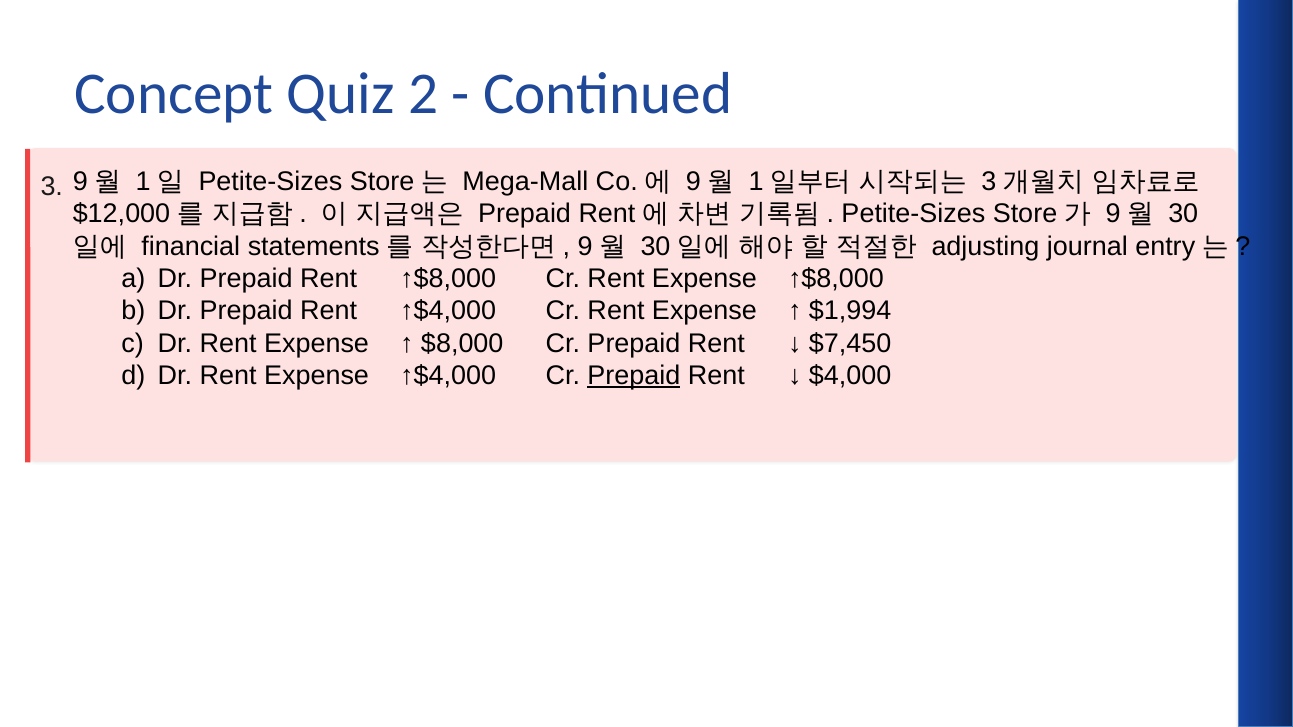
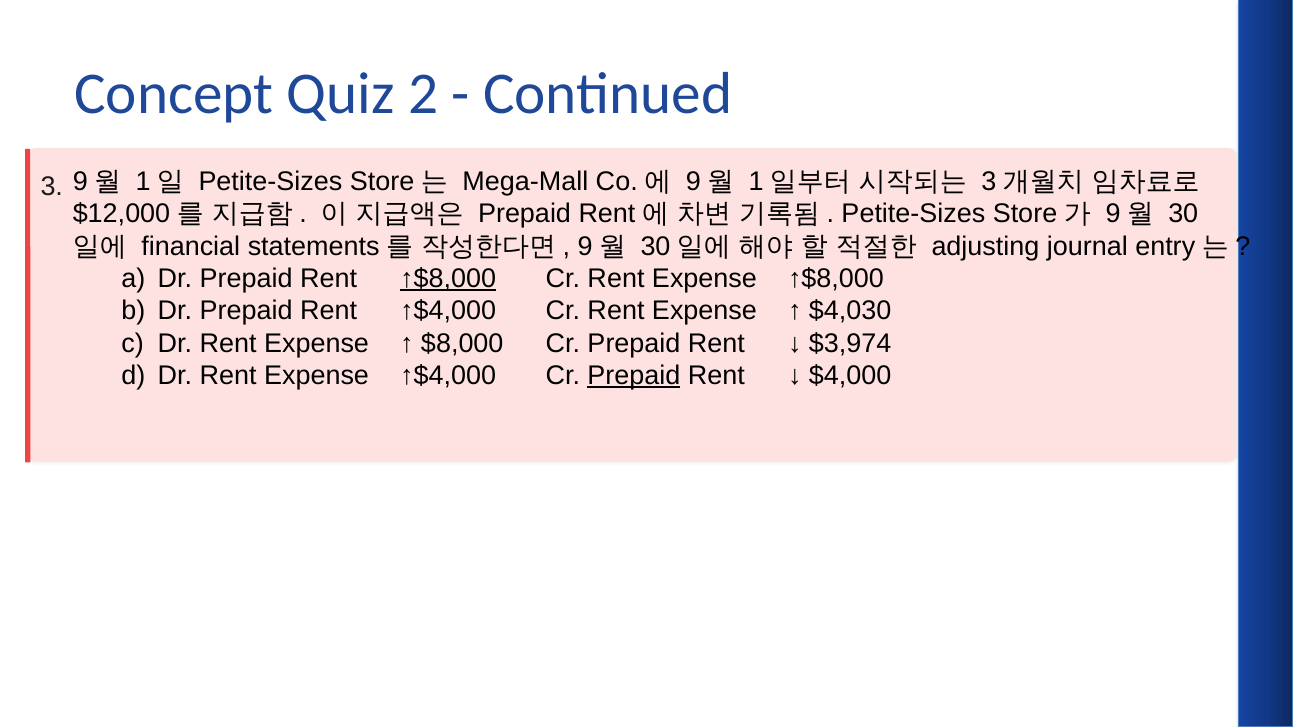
↑$8,000 at (448, 279) underline: none -> present
$1,994: $1,994 -> $4,030
$7,450: $7,450 -> $3,974
